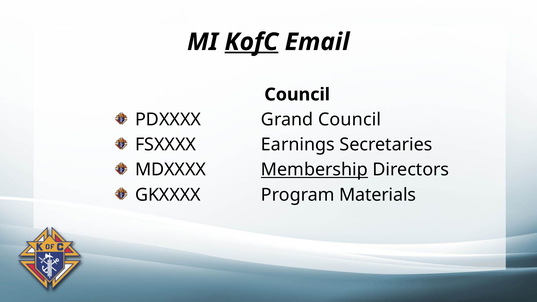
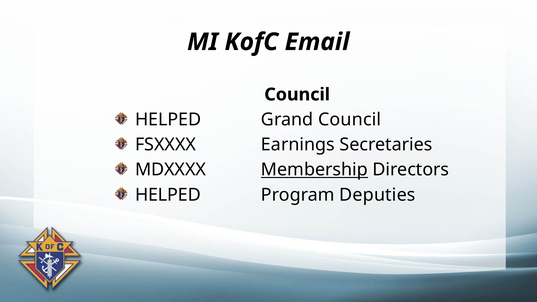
KofC underline: present -> none
PDXXXX at (168, 120): PDXXXX -> HELPED
GKXXXX at (168, 195): GKXXXX -> HELPED
Materials: Materials -> Deputies
